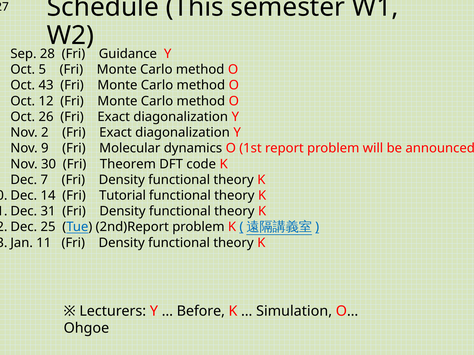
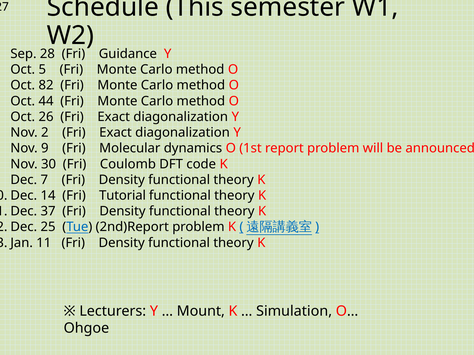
43: 43 -> 82
12: 12 -> 44
Theorem: Theorem -> Coulomb
31: 31 -> 37
Before: Before -> Mount
